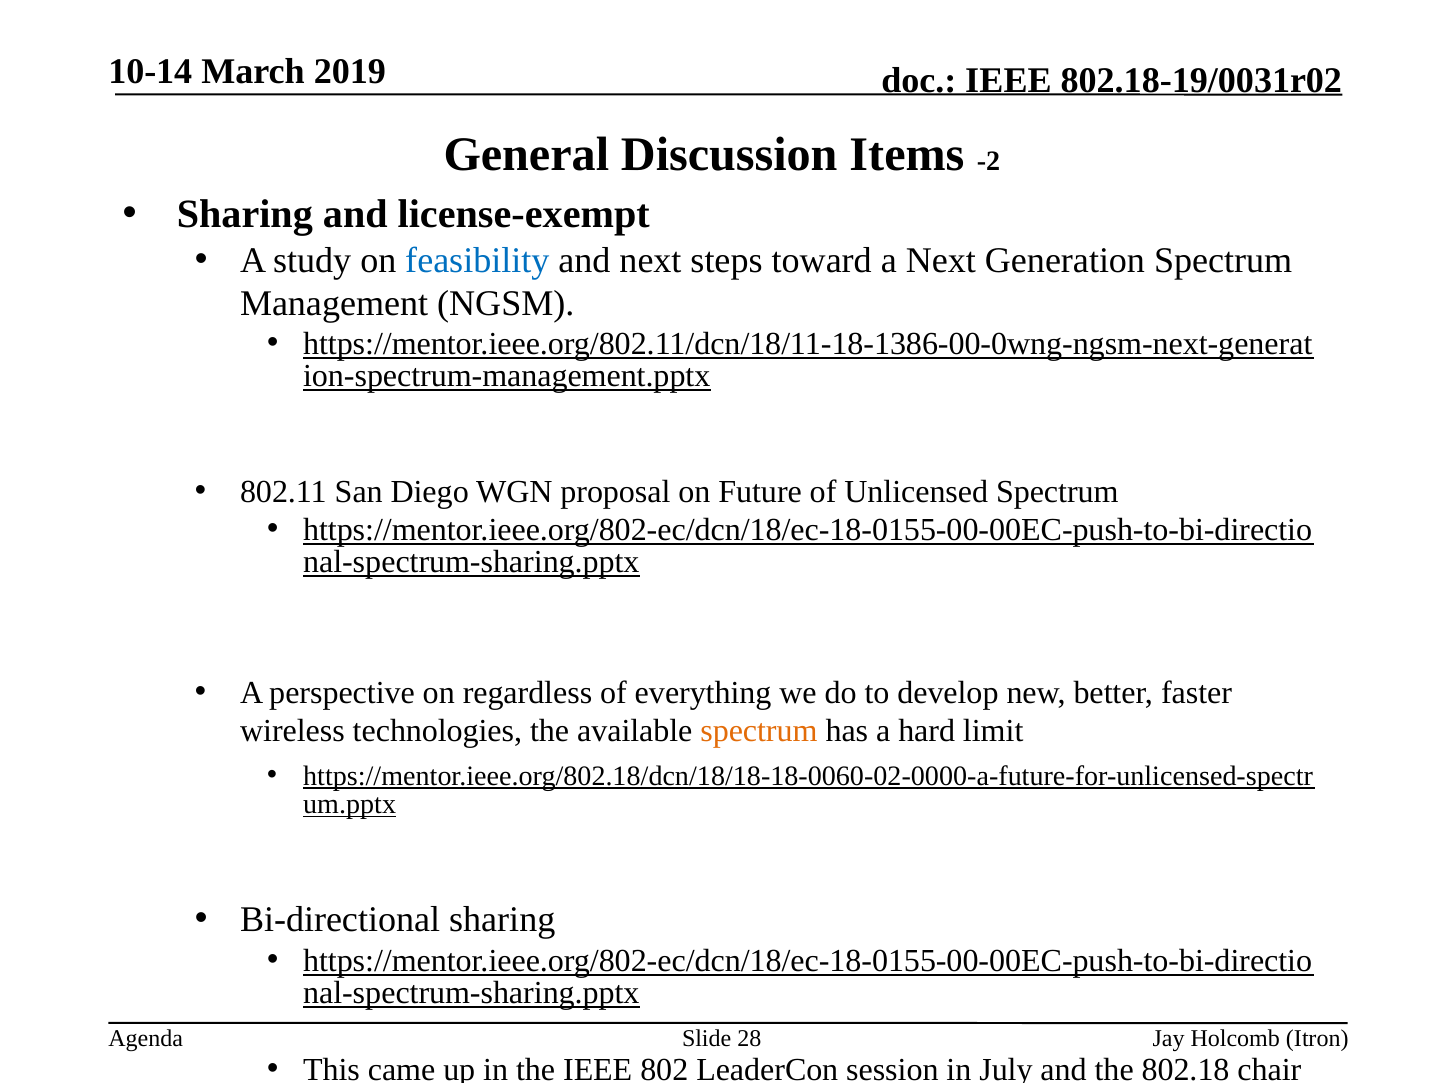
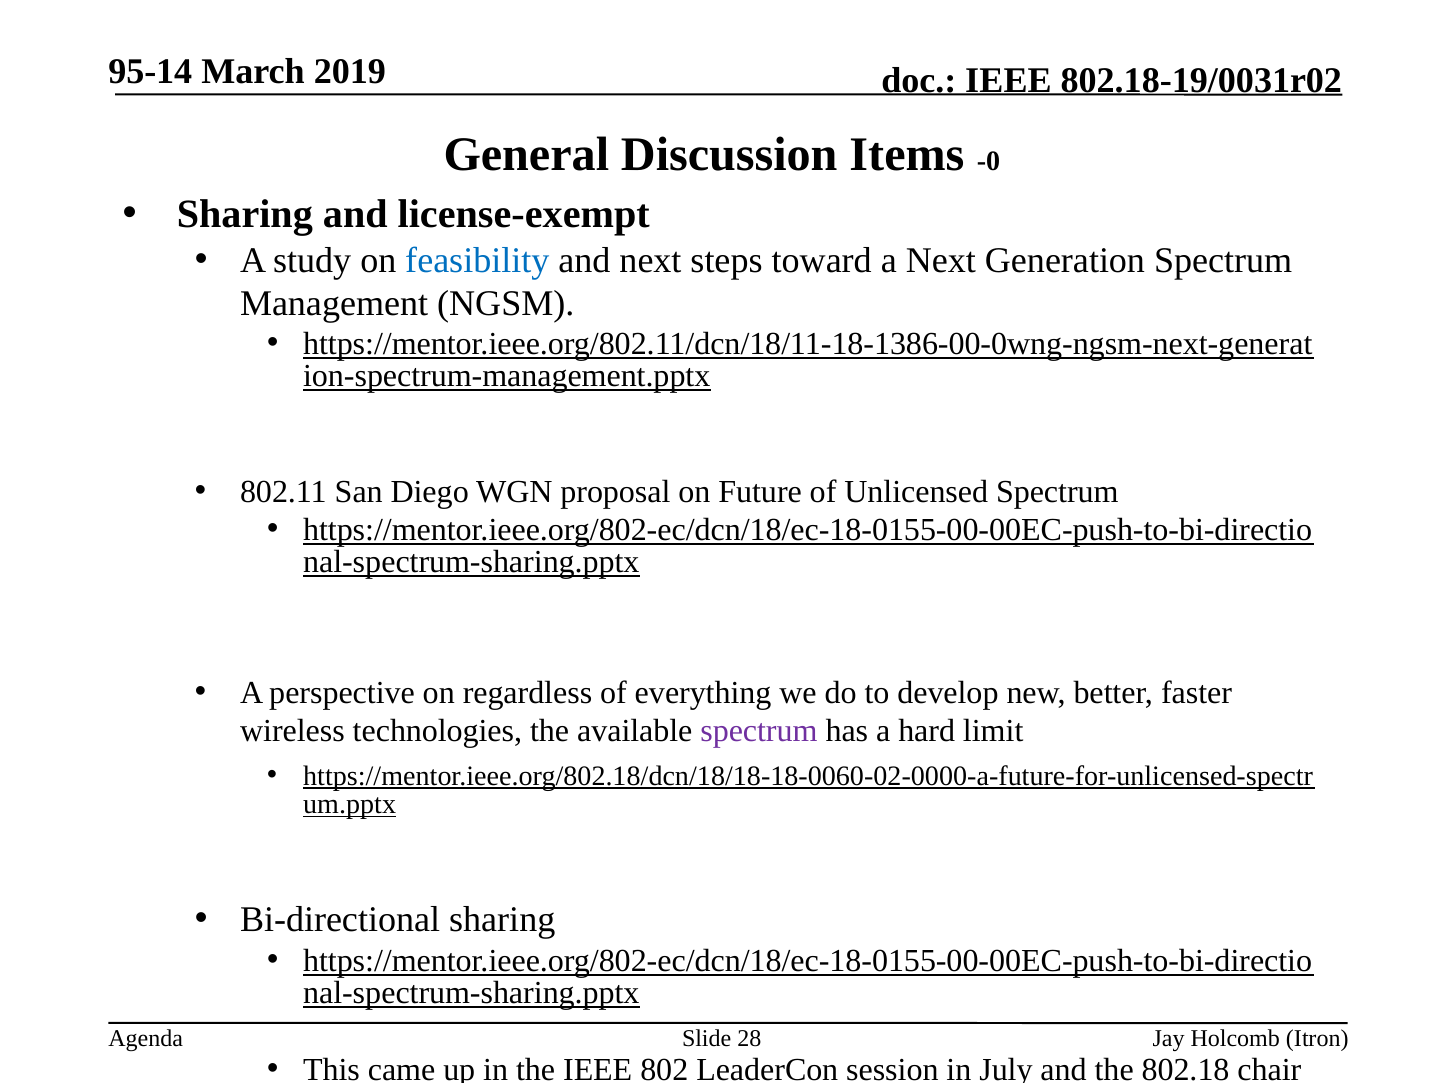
10-14: 10-14 -> 95-14
-2: -2 -> -0
spectrum at (759, 731) colour: orange -> purple
